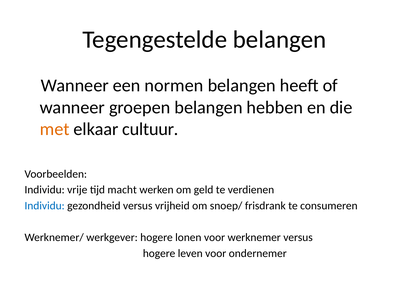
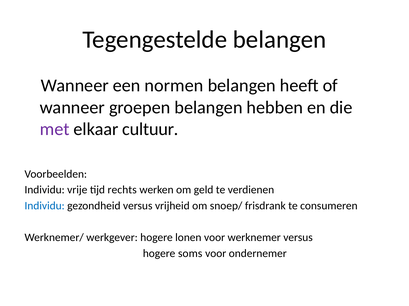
met colour: orange -> purple
macht: macht -> rechts
leven: leven -> soms
